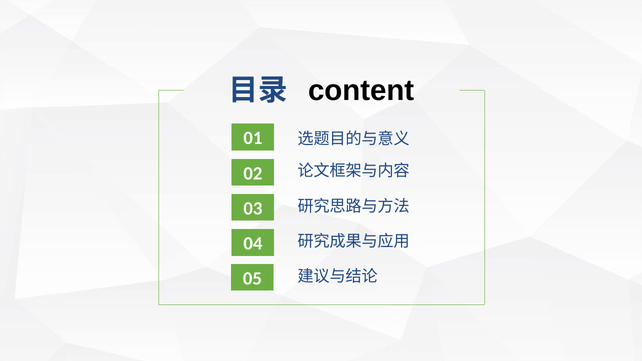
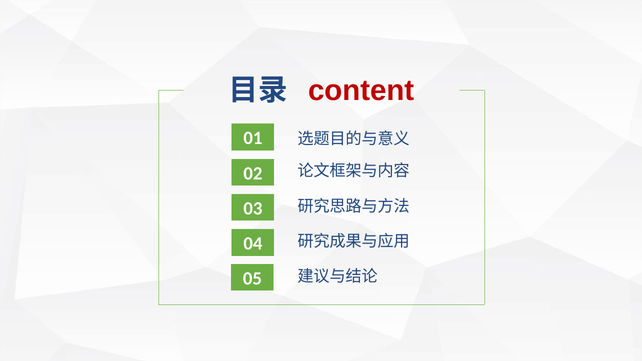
content colour: black -> red
